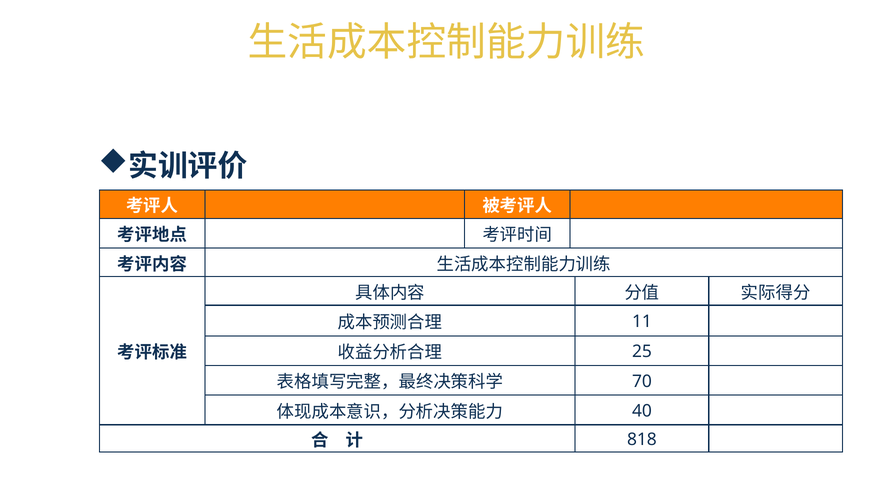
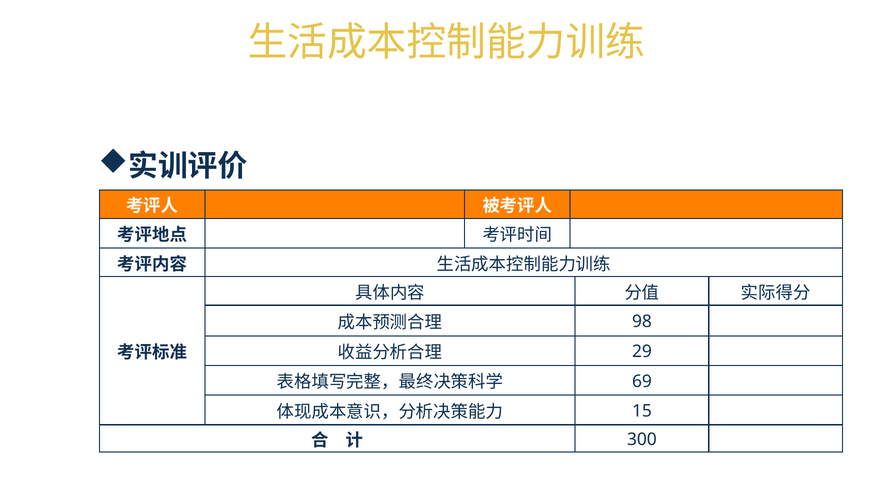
11: 11 -> 98
25: 25 -> 29
70: 70 -> 69
40: 40 -> 15
818: 818 -> 300
